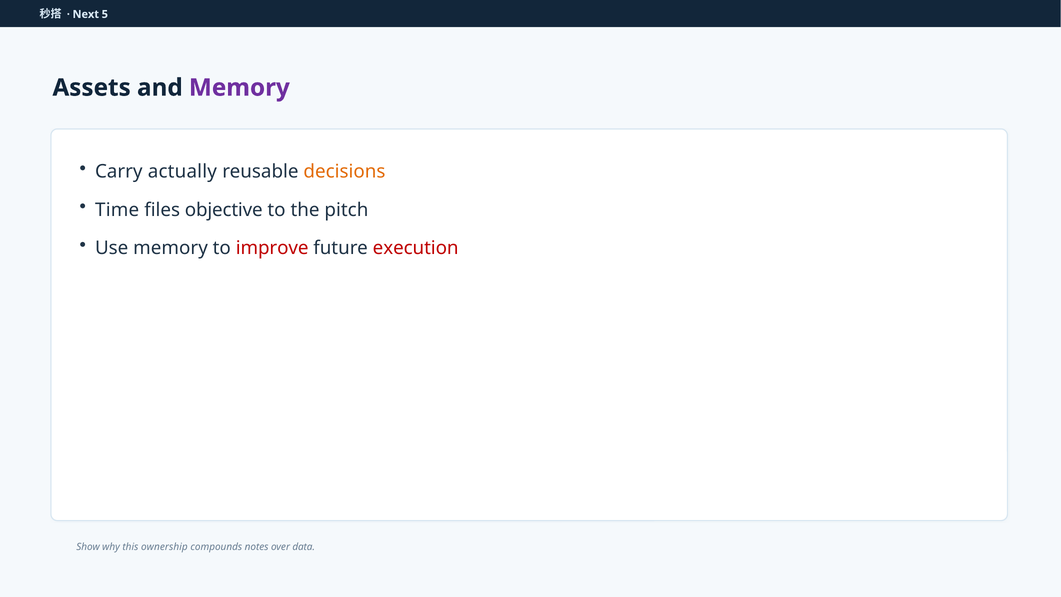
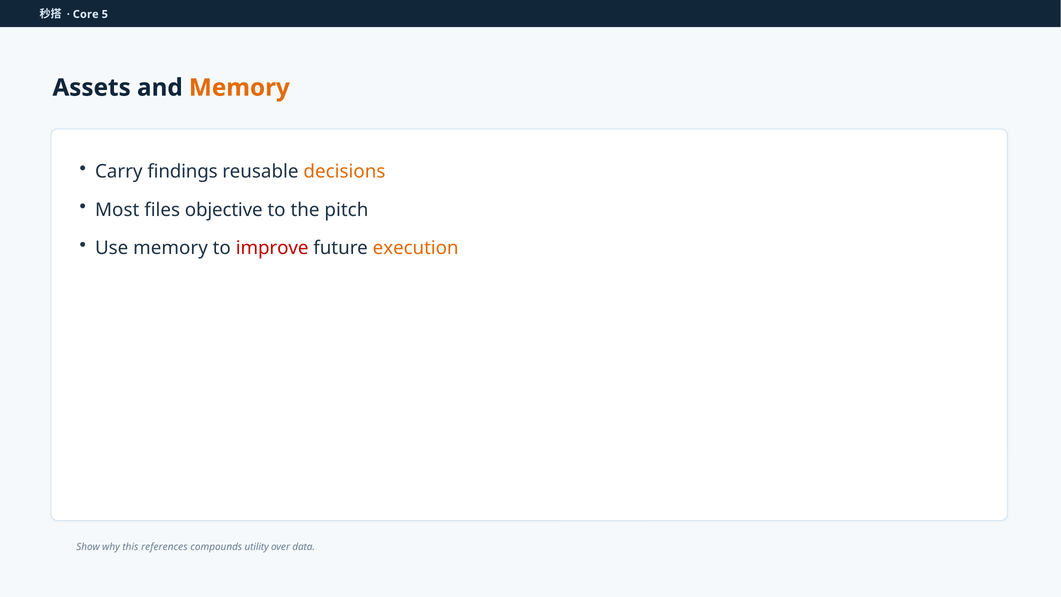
Next: Next -> Core
Memory at (239, 88) colour: purple -> orange
actually: actually -> findings
Time: Time -> Most
execution colour: red -> orange
ownership: ownership -> references
notes: notes -> utility
